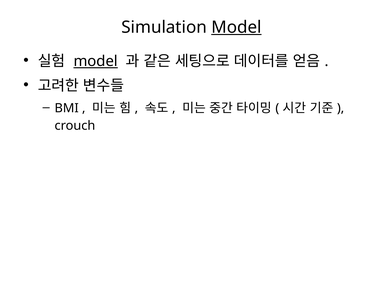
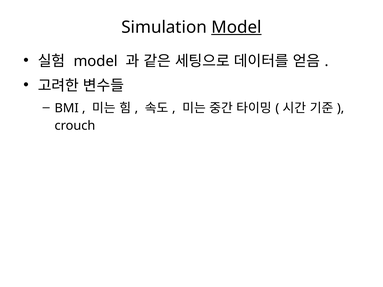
model at (96, 61) underline: present -> none
